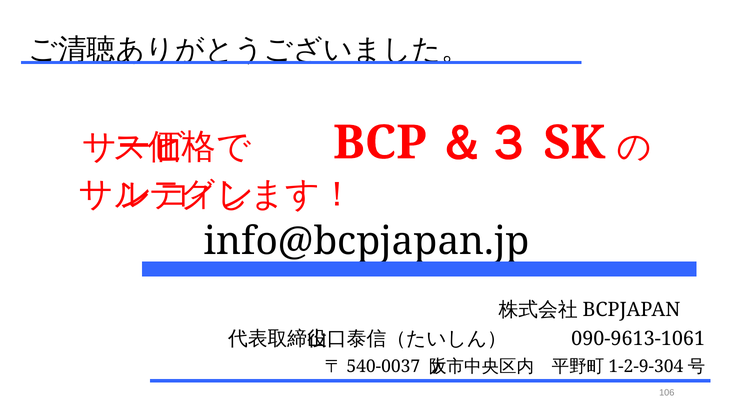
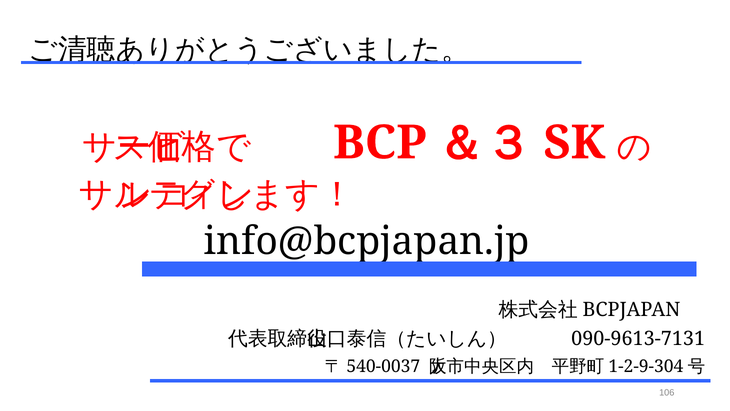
090-9613-1061: 090-9613-1061 -> 090-9613-7131
